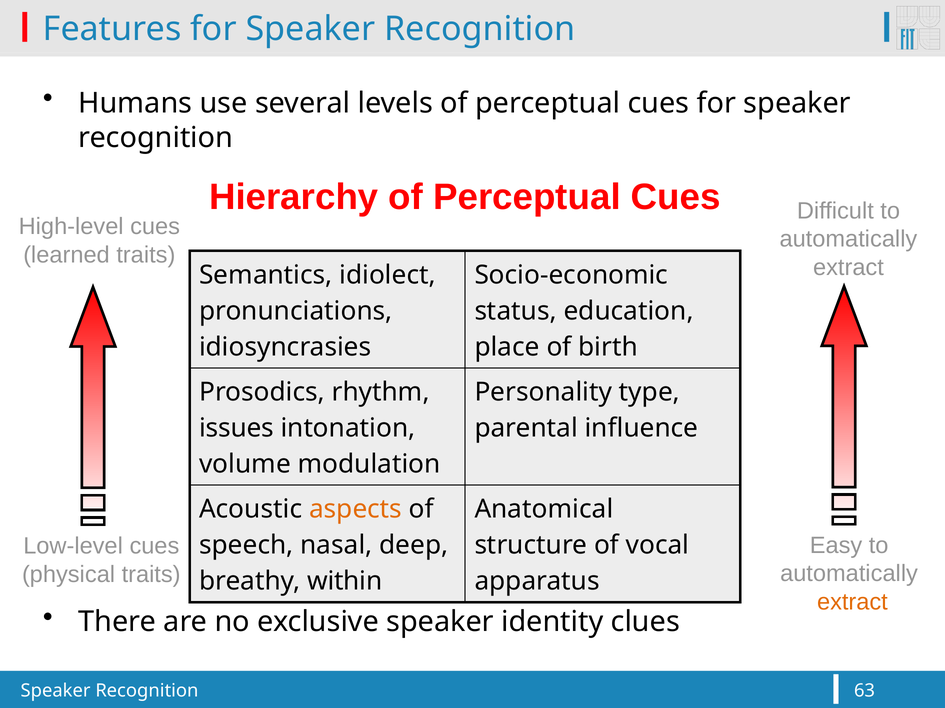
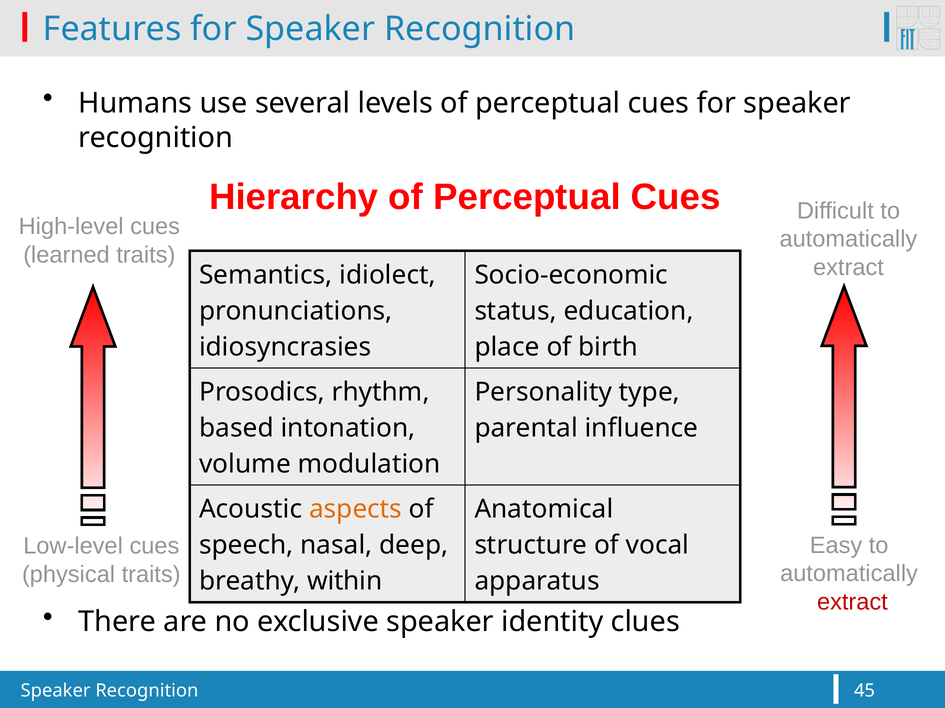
issues: issues -> based
extract at (852, 603) colour: orange -> red
63: 63 -> 45
